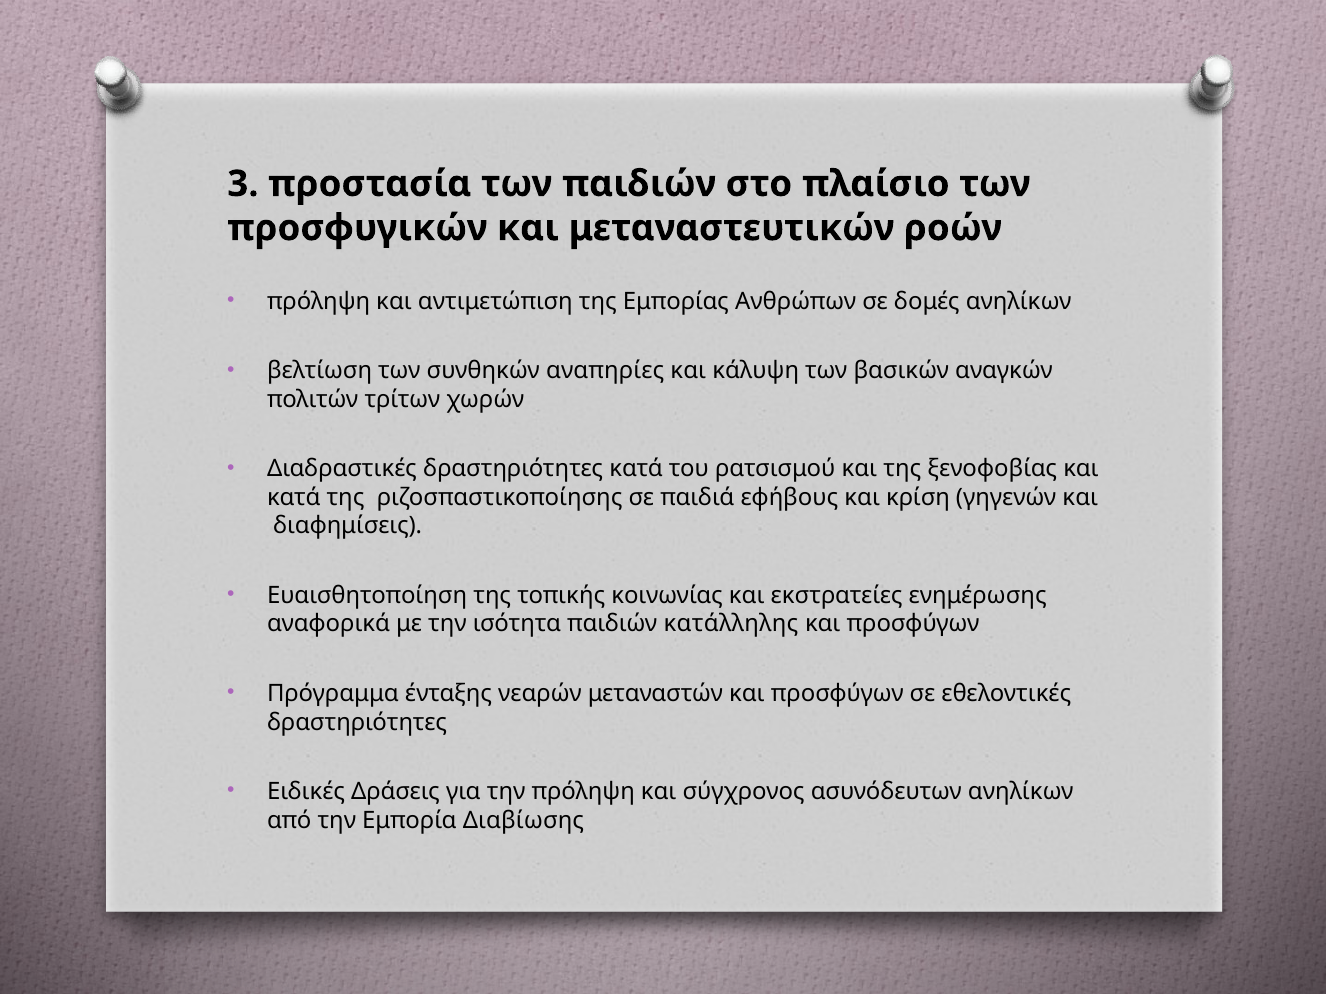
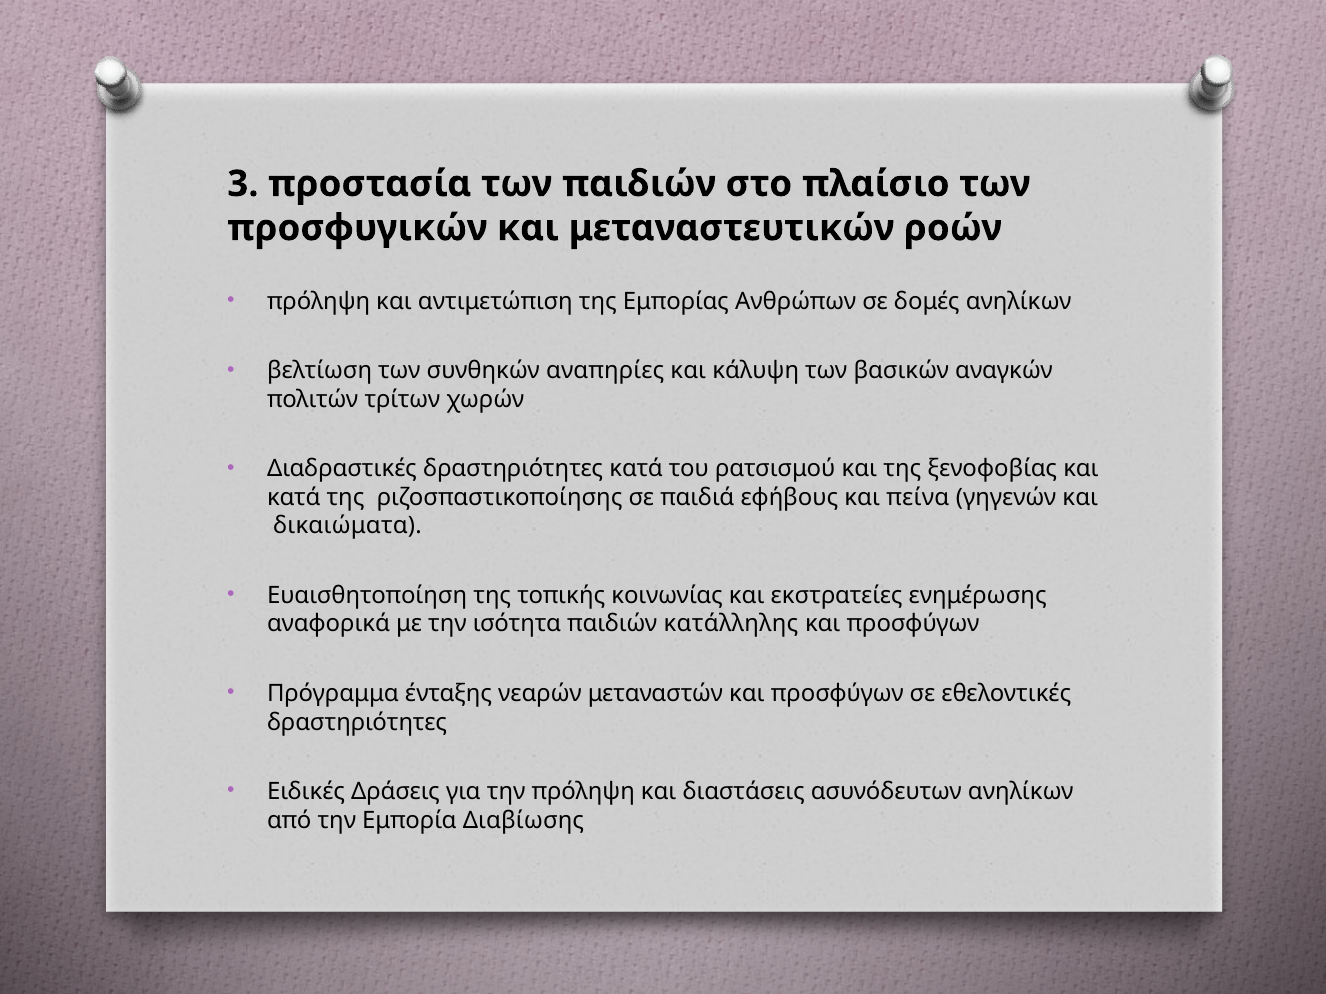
κρίση: κρίση -> πείνα
διαφημίσεις: διαφημίσεις -> δικαιώματα
σύγχρονος: σύγχρονος -> διαστάσεις
